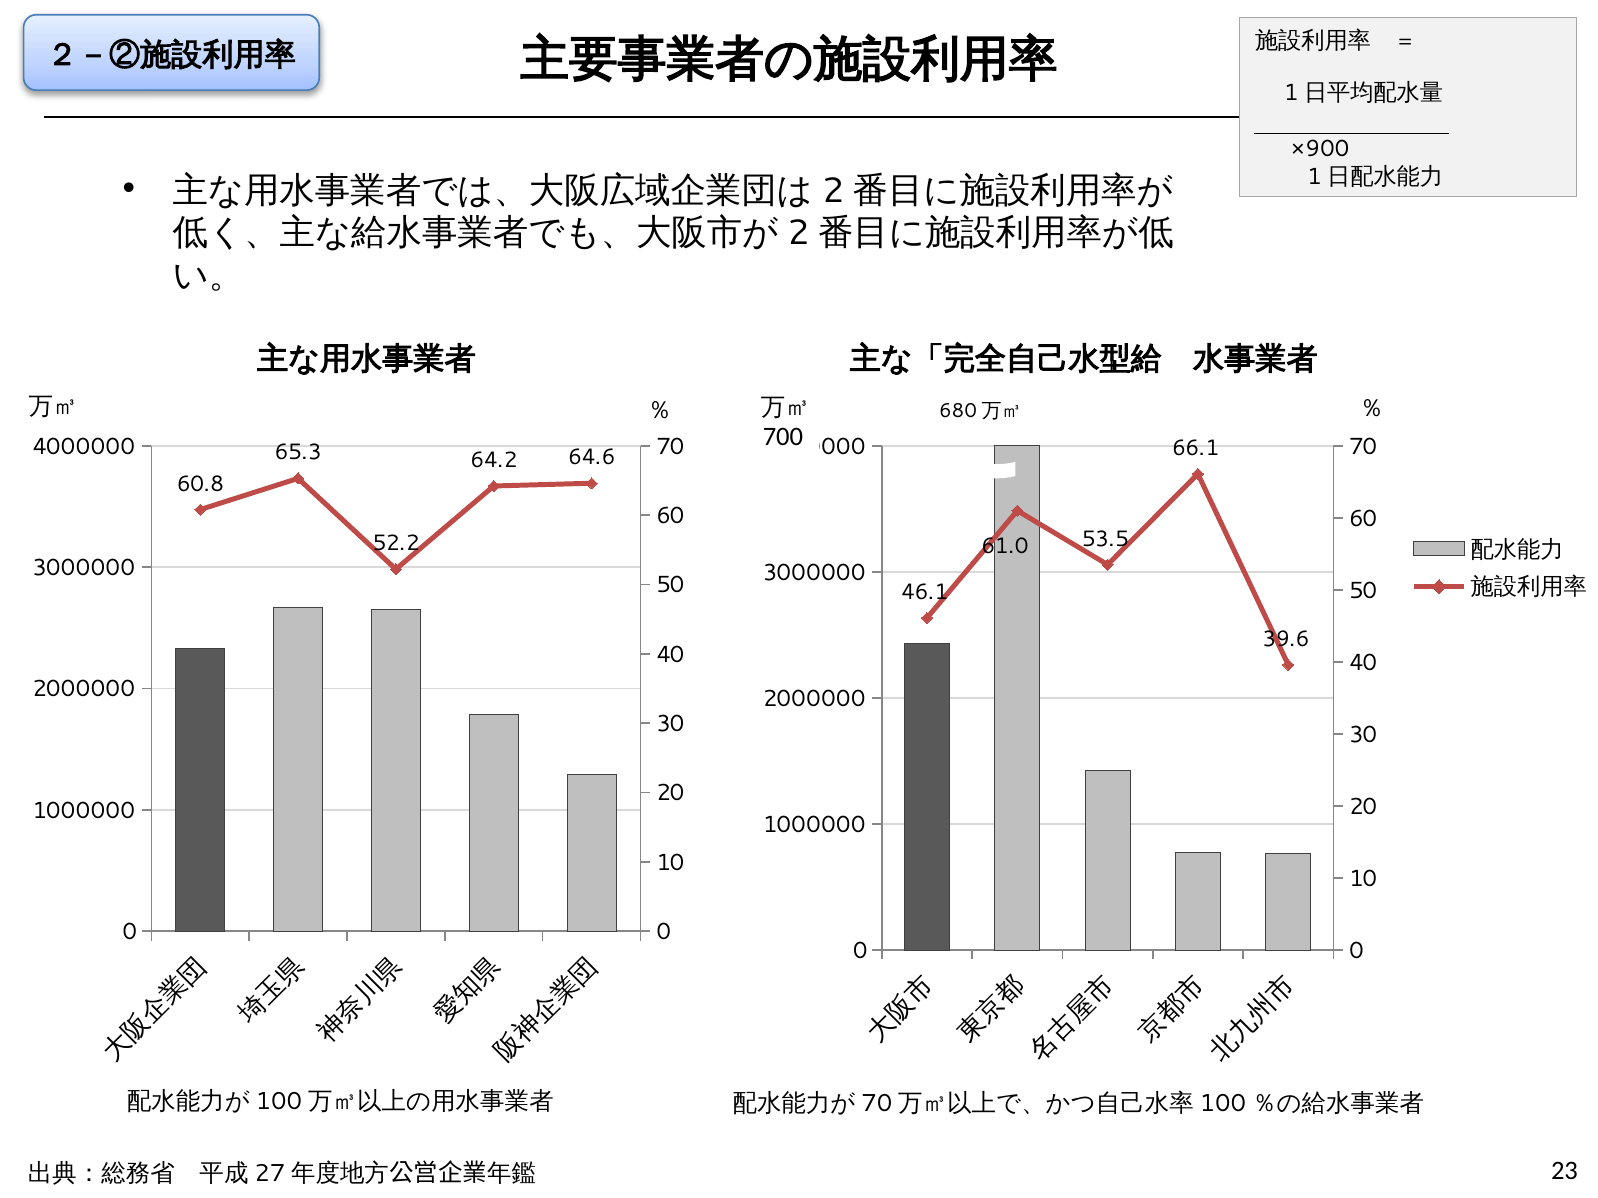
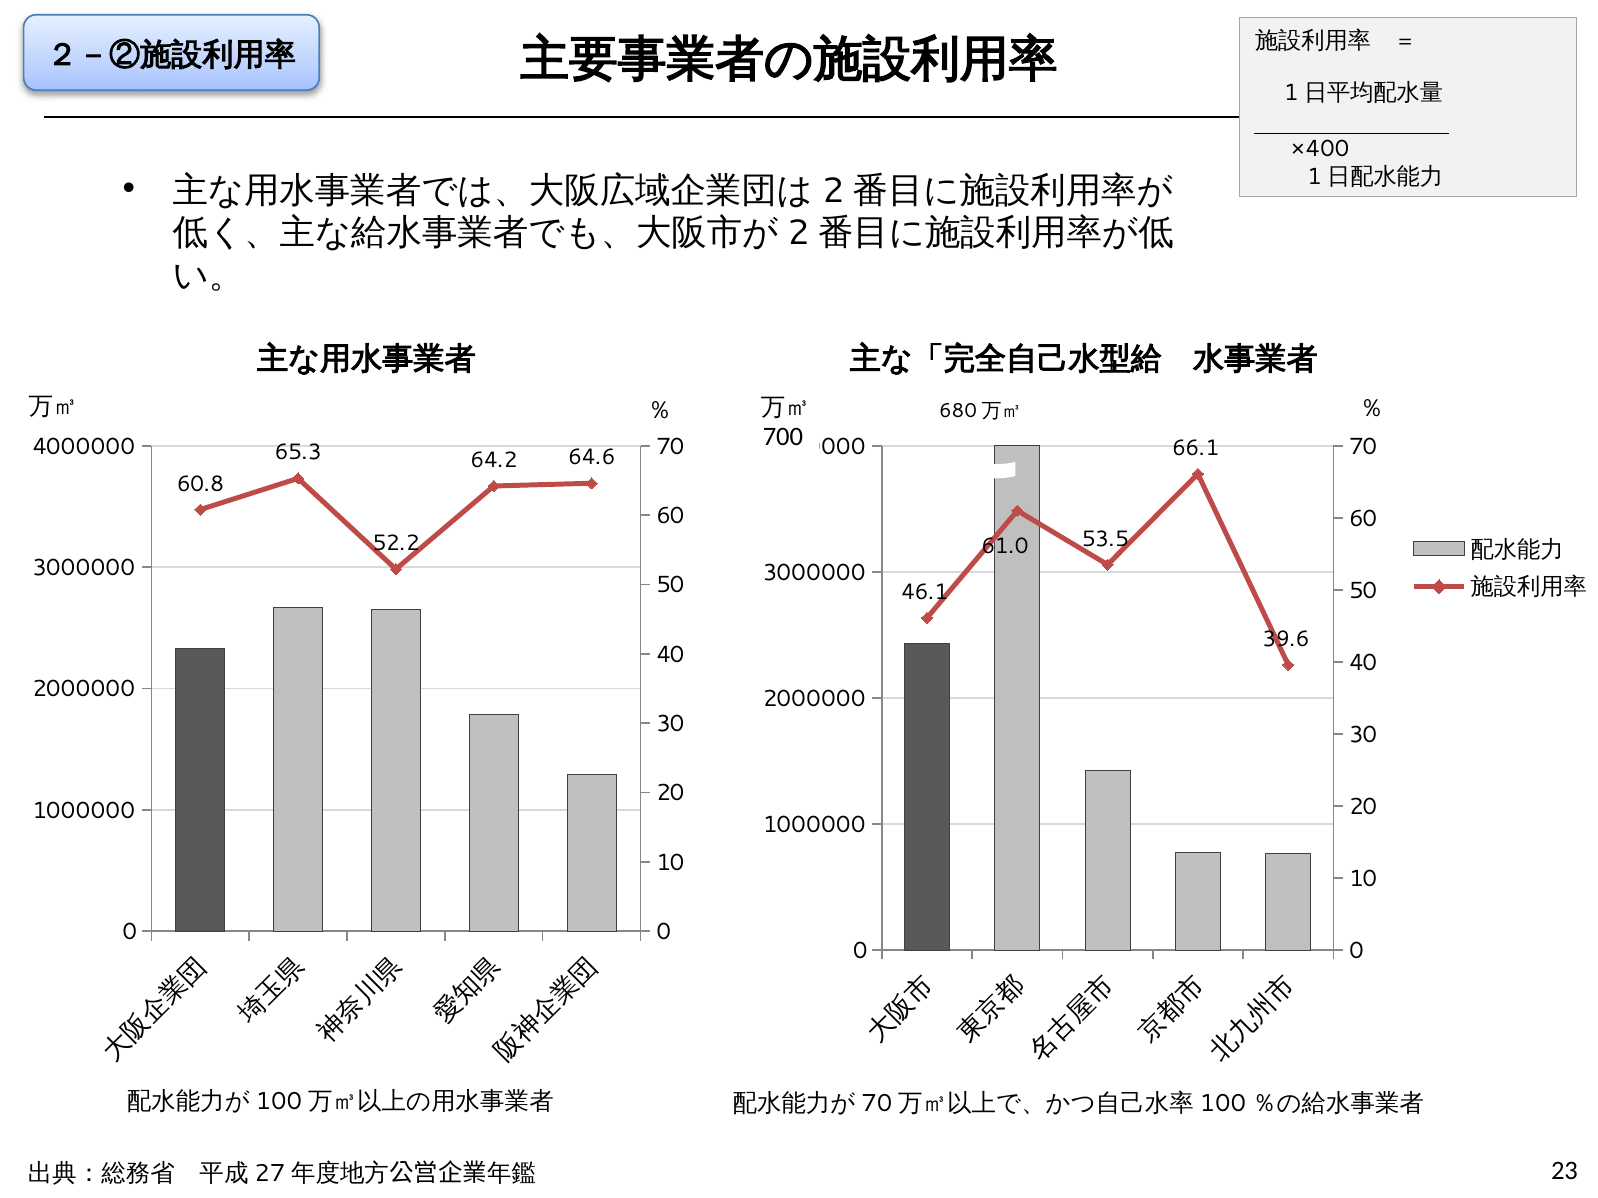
×900: ×900 -> ×400
